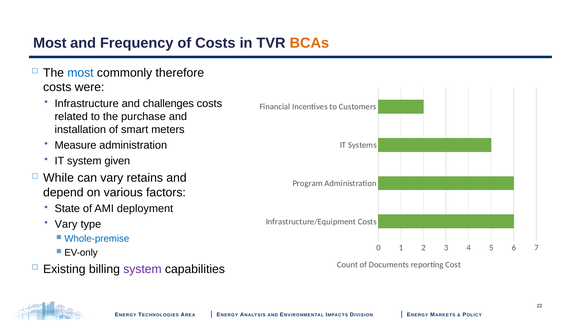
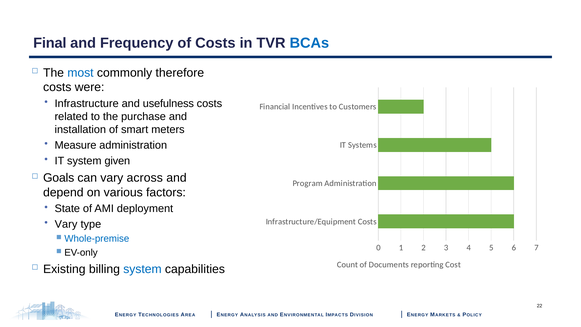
Most at (50, 43): Most -> Final
BCAs colour: orange -> blue
challenges: challenges -> usefulness
While: While -> Goals
retains: retains -> across
system at (142, 269) colour: purple -> blue
